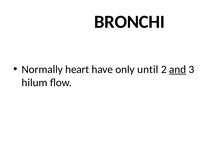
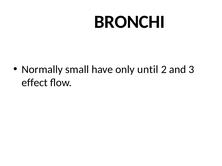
heart: heart -> small
and underline: present -> none
hilum: hilum -> effect
